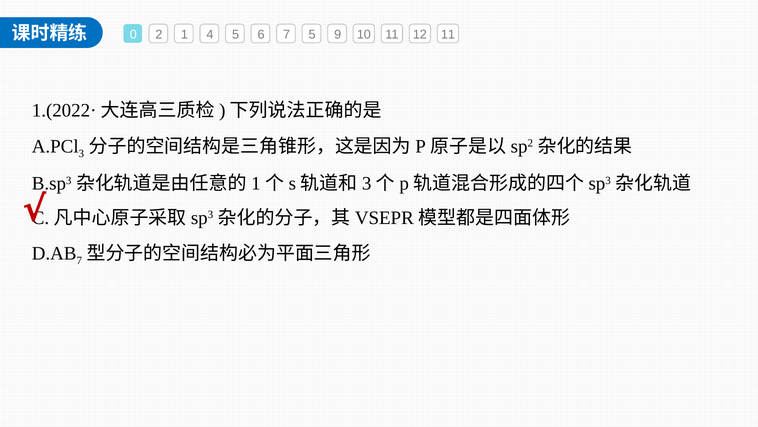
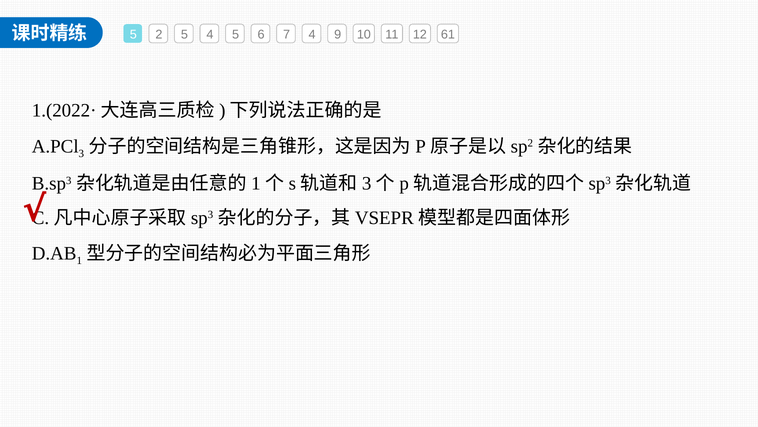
0 at (133, 34): 0 -> 5
2 1: 1 -> 5
7 5: 5 -> 4
12 11: 11 -> 61
7 at (79, 260): 7 -> 1
